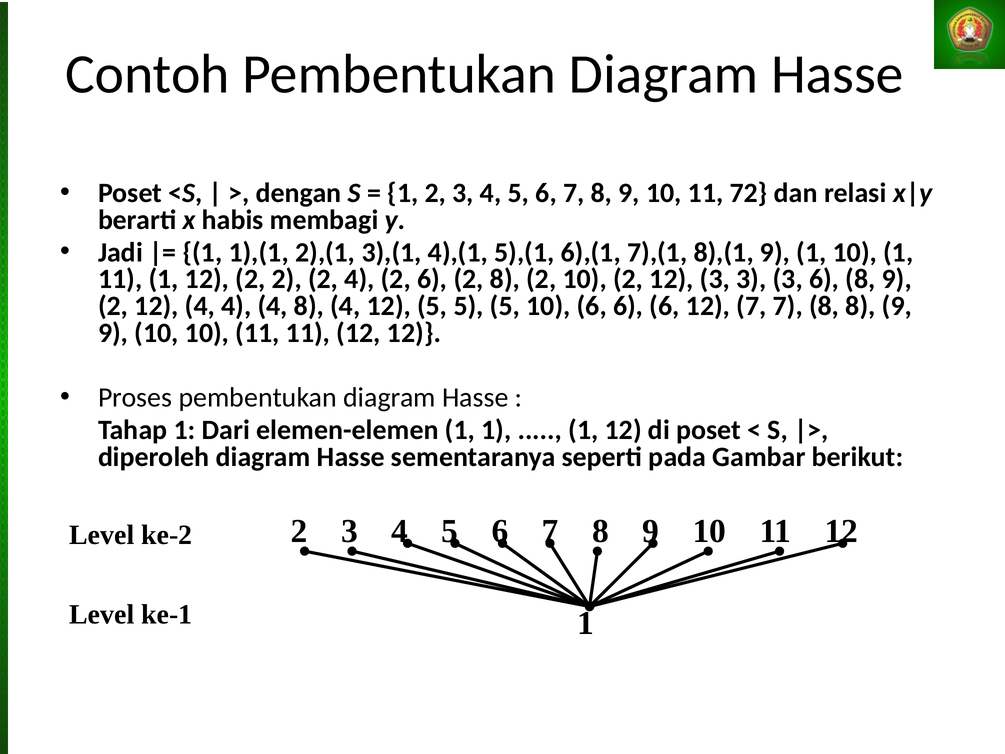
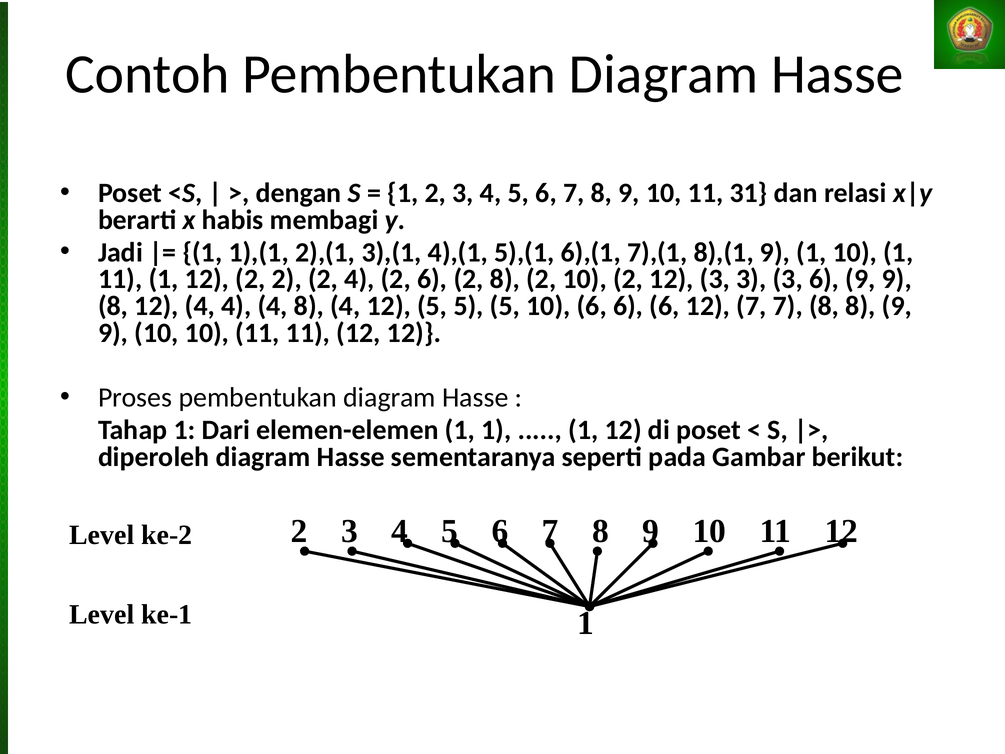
72: 72 -> 31
6 8: 8 -> 9
2 at (113, 306): 2 -> 8
